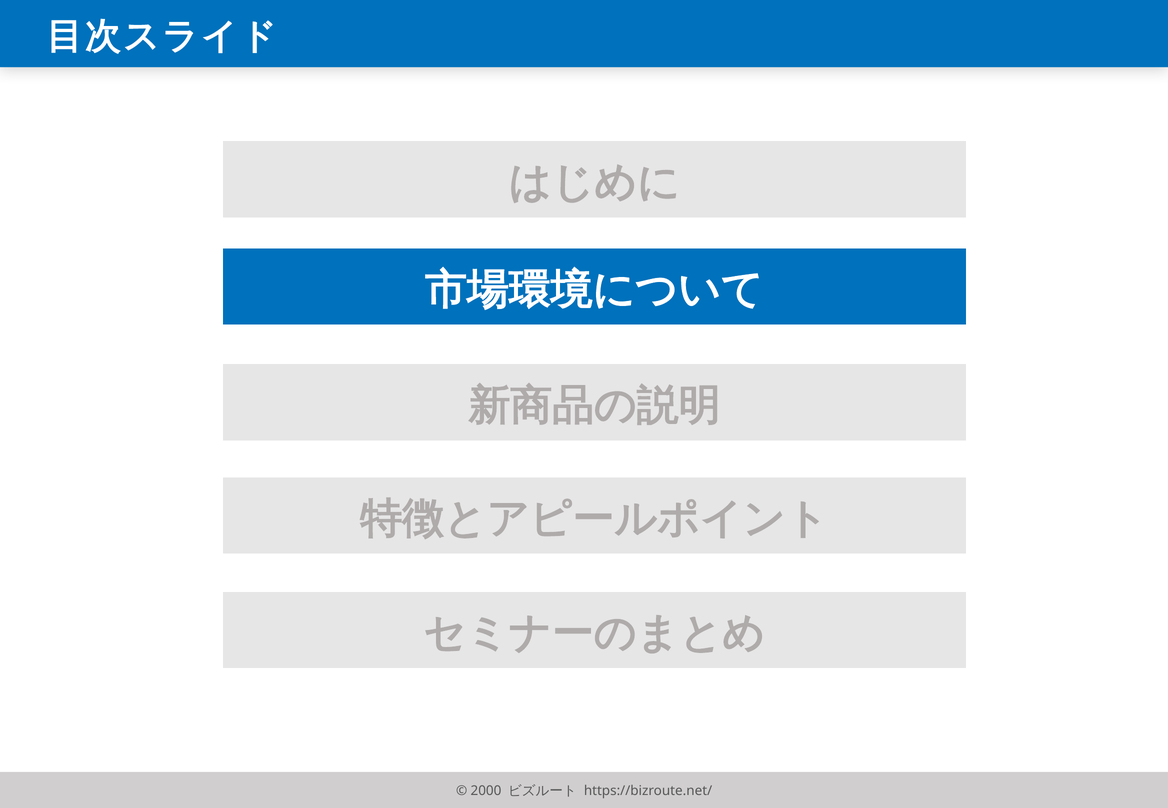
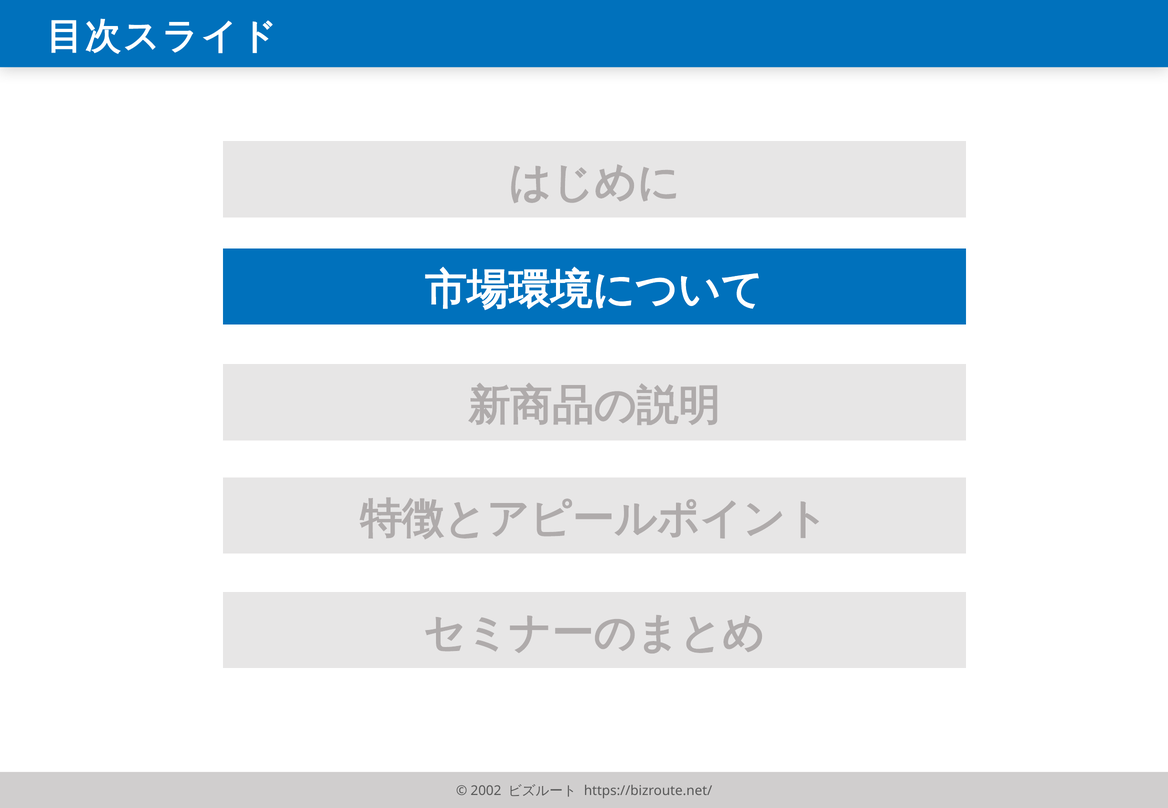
2000: 2000 -> 2002
